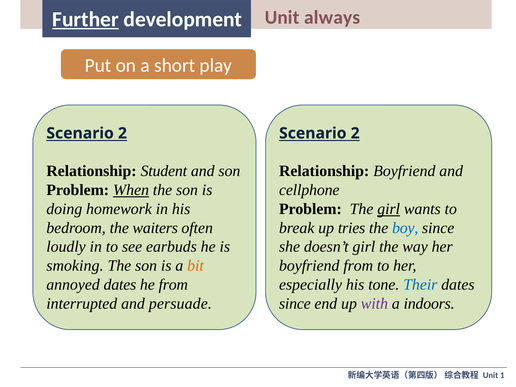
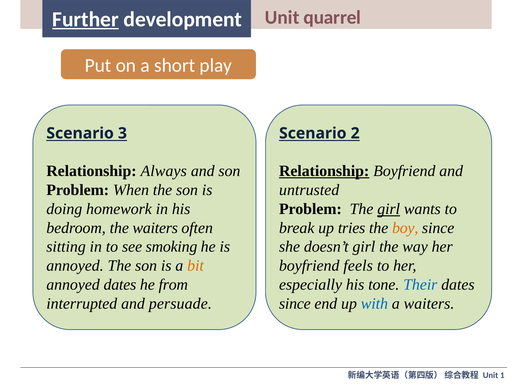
always: always -> quarrel
2 at (122, 133): 2 -> 3
Student: Student -> Always
Relationship at (324, 171) underline: none -> present
When underline: present -> none
cellphone: cellphone -> untrusted
boy colour: blue -> orange
loudly: loudly -> sitting
earbuds: earbuds -> smoking
smoking at (75, 266): smoking -> annoyed
boyfriend from: from -> feels
with colour: purple -> blue
a indoors: indoors -> waiters
